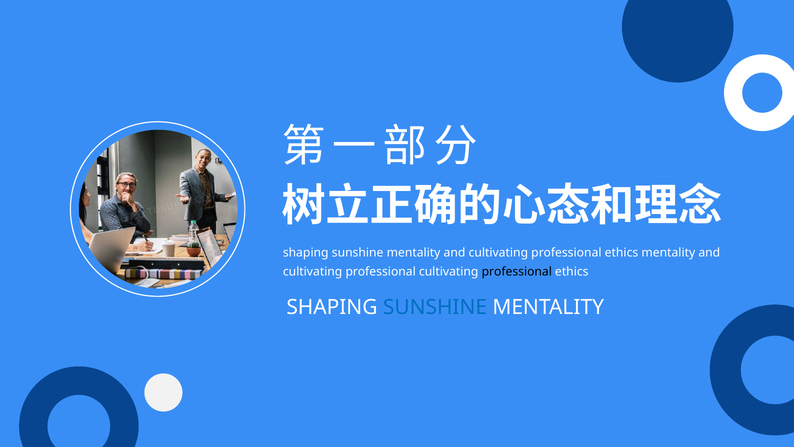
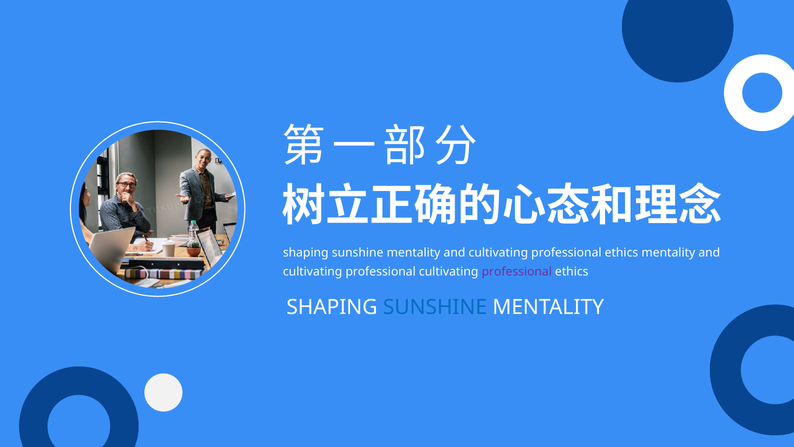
professional at (517, 271) colour: black -> purple
